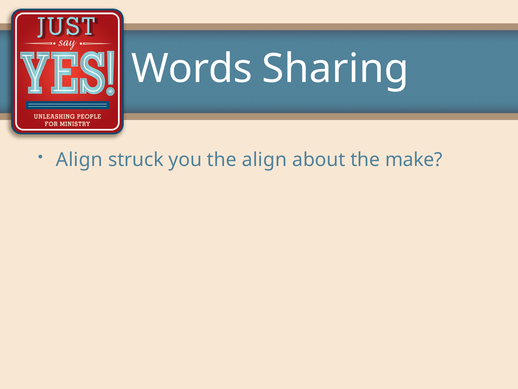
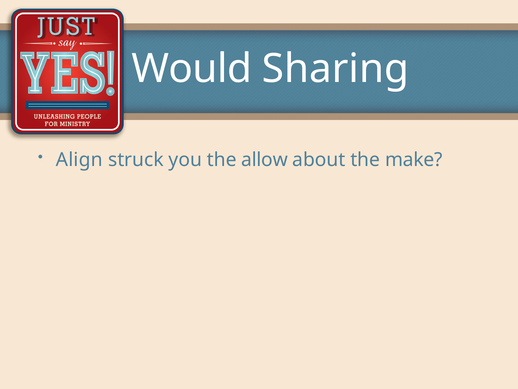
Words: Words -> Would
the align: align -> allow
